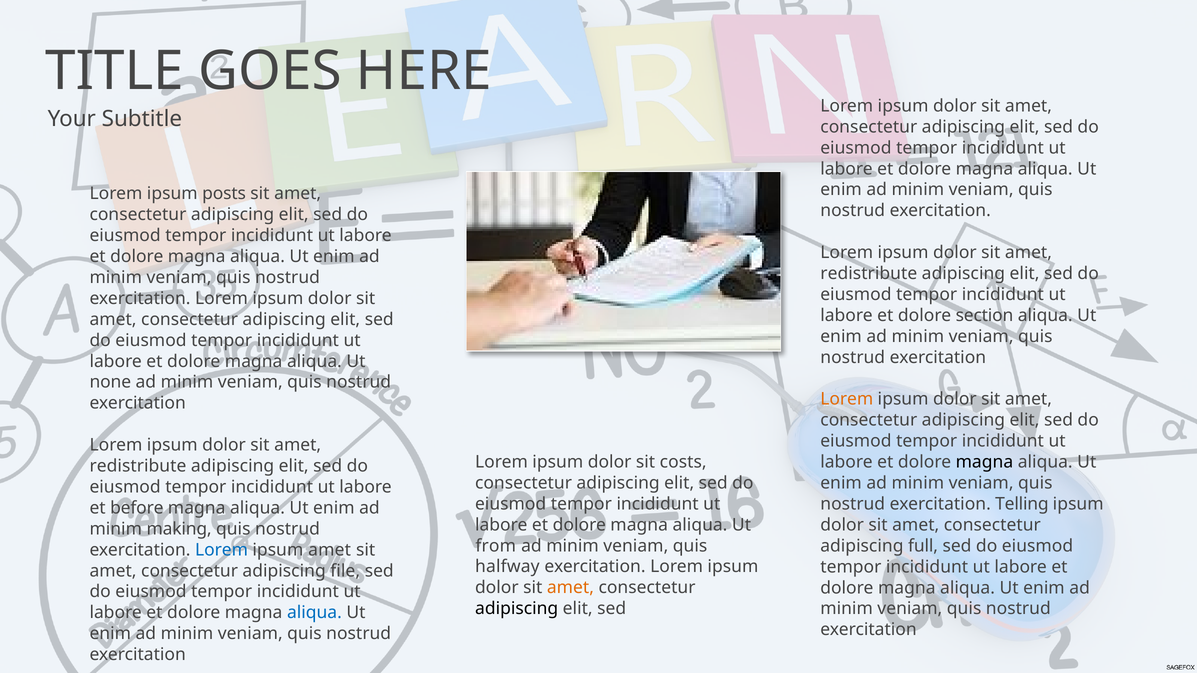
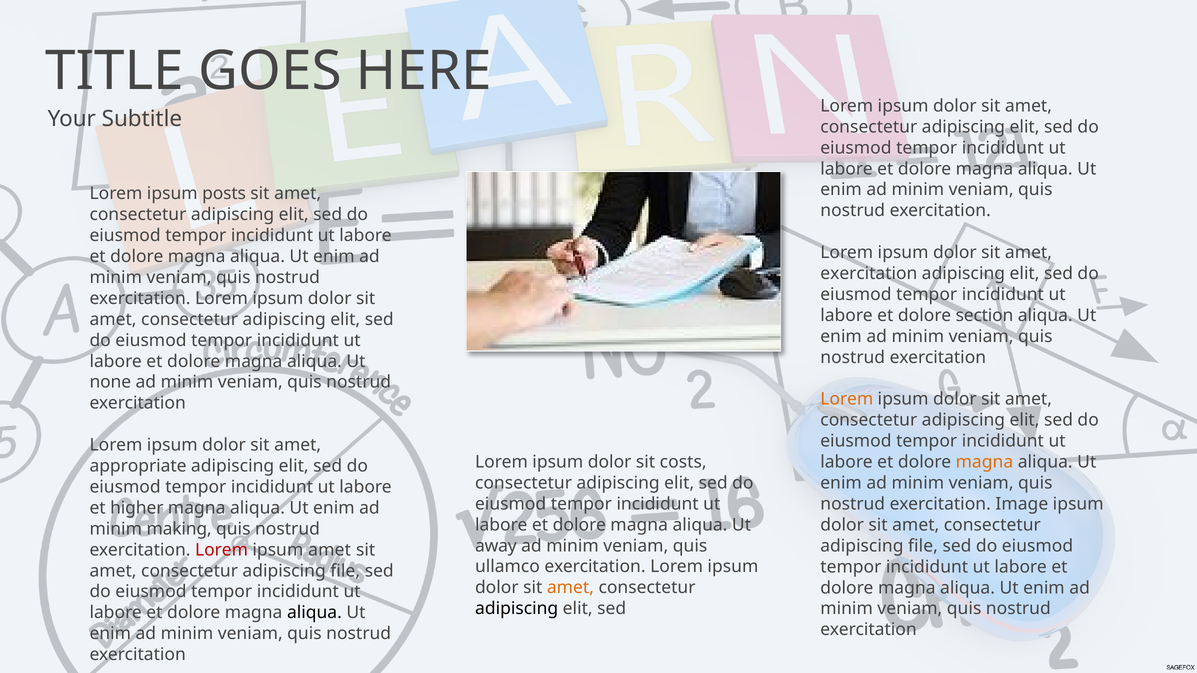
redistribute at (869, 274): redistribute -> exercitation
magna at (984, 462) colour: black -> orange
redistribute at (138, 466): redistribute -> appropriate
Telling: Telling -> Image
before: before -> higher
from: from -> away
full at (923, 546): full -> file
Lorem at (222, 550) colour: blue -> red
halfway: halfway -> ullamco
aliqua at (314, 613) colour: blue -> black
